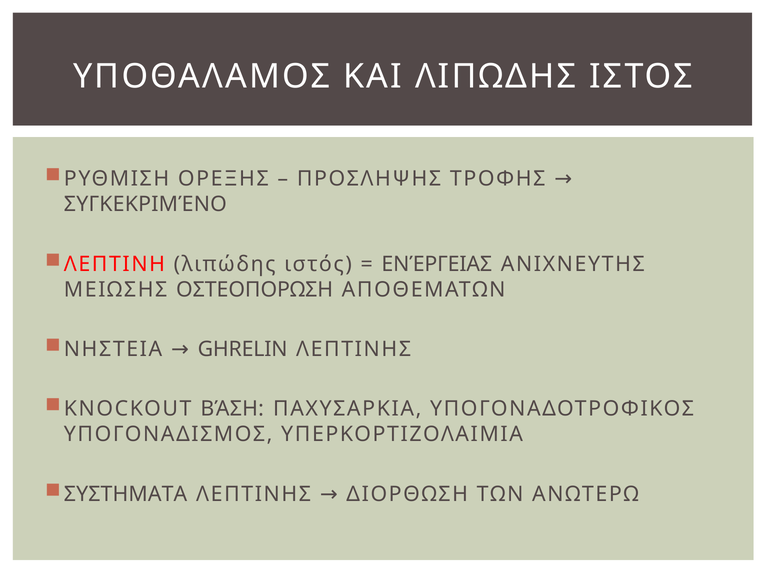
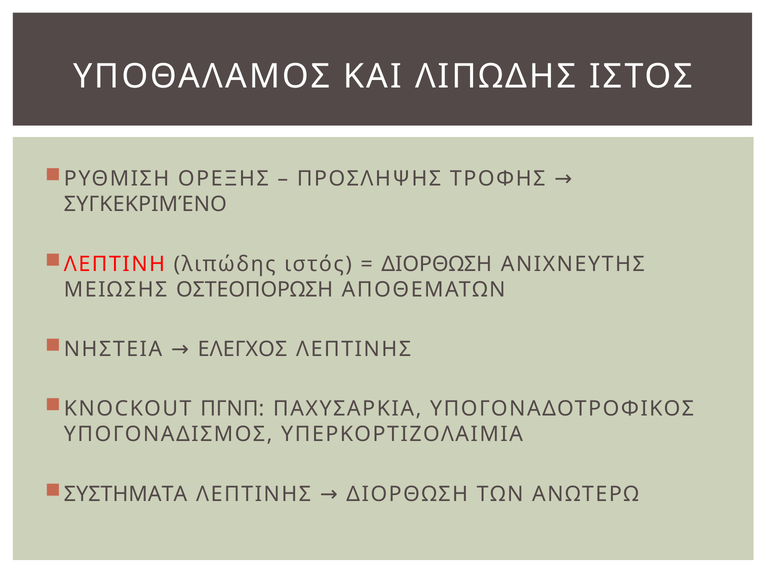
ΕΝΈΡΓΕΙΑΣ at (437, 264): ΕΝΈΡΓΕΙΑΣ -> ΔΙΟΡΘΩΣΗ
GHRELIN: GHRELIN -> ΕΛΕΓΧΟΣ
ΒΆΣΗ: ΒΆΣΗ -> ΠΓΝΠ
